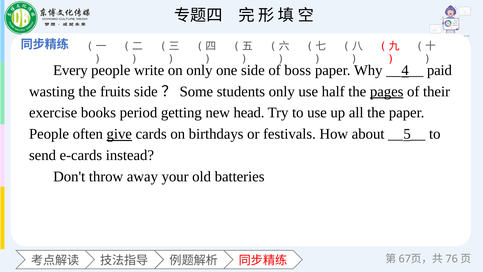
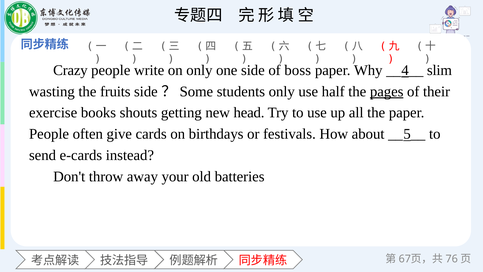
Every: Every -> Crazy
paid: paid -> slim
period: period -> shouts
give underline: present -> none
